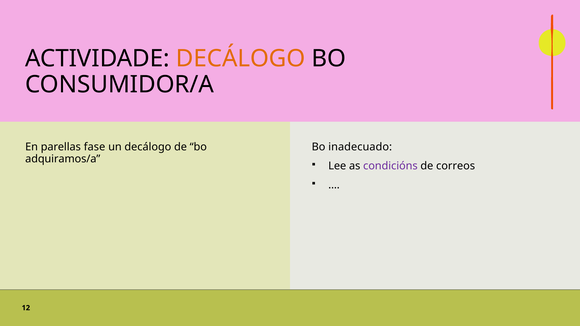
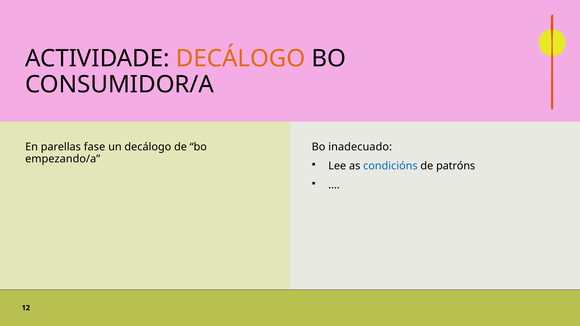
adquiramos/a: adquiramos/a -> empezando/a
condicións colour: purple -> blue
correos: correos -> patróns
